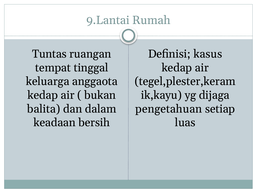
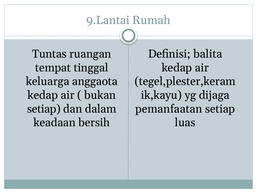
kasus: kasus -> balita
balita at (44, 109): balita -> setiap
pengetahuan: pengetahuan -> pemanfaatan
